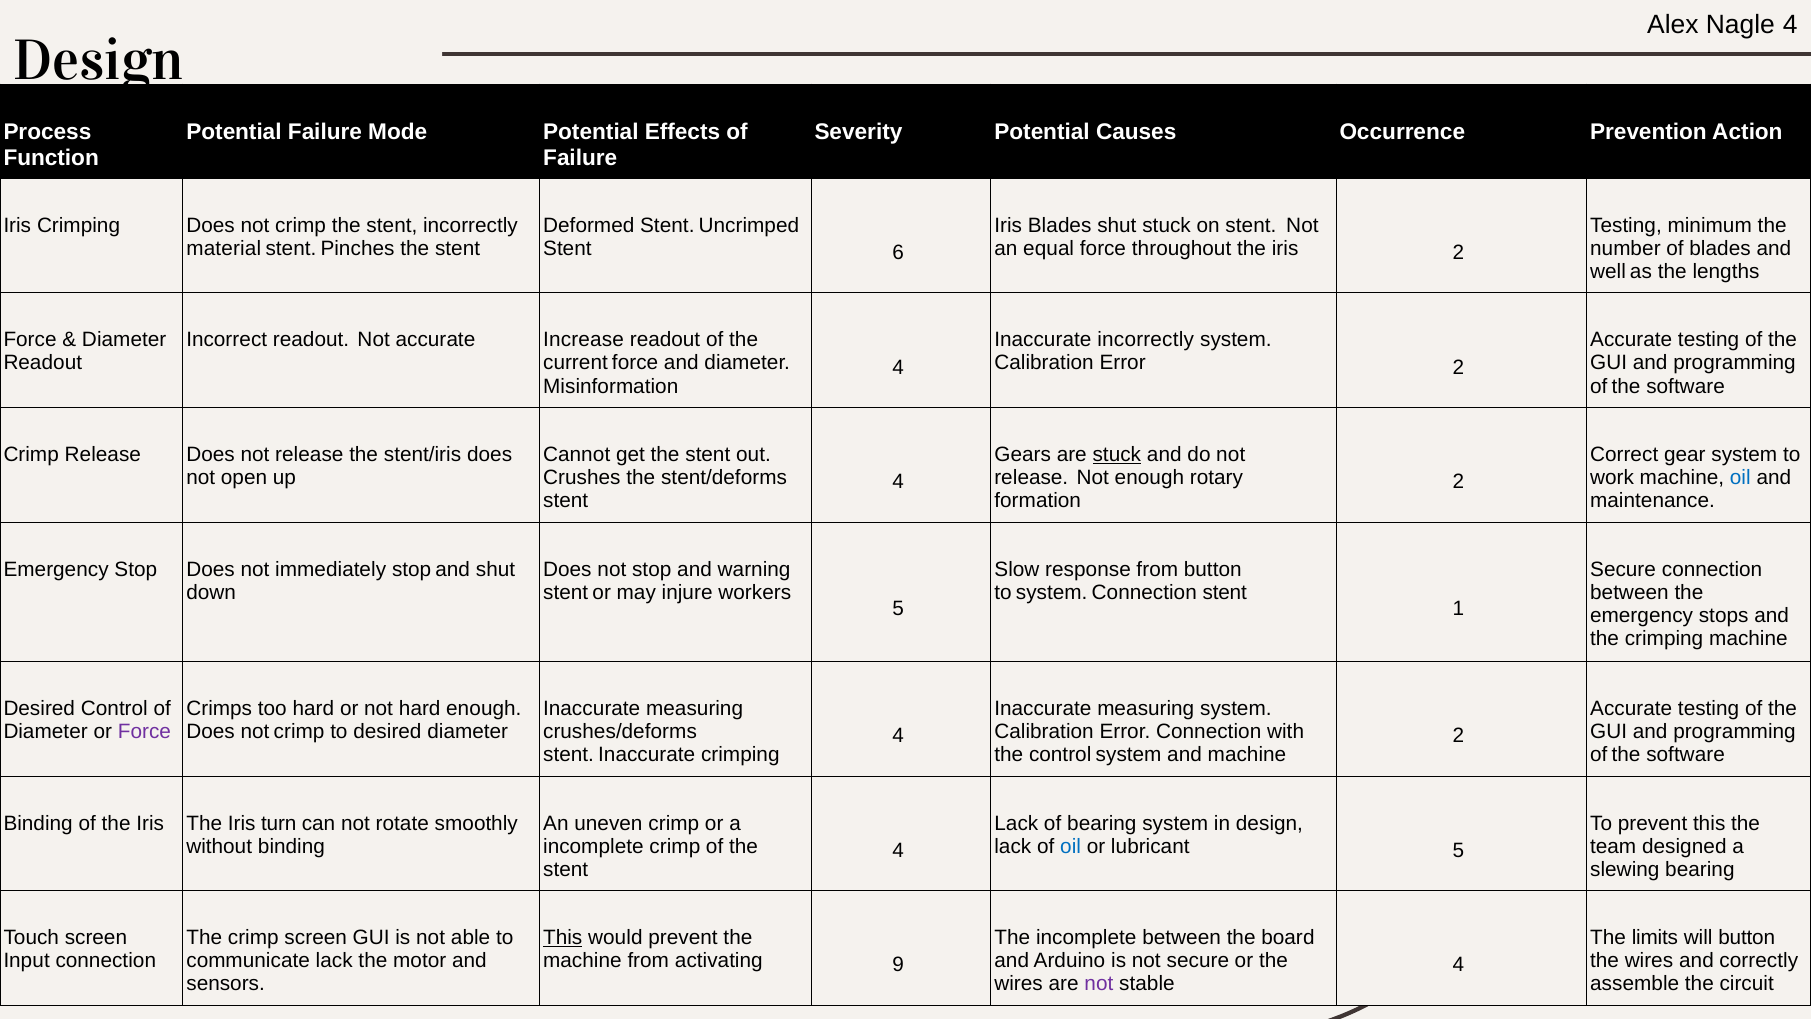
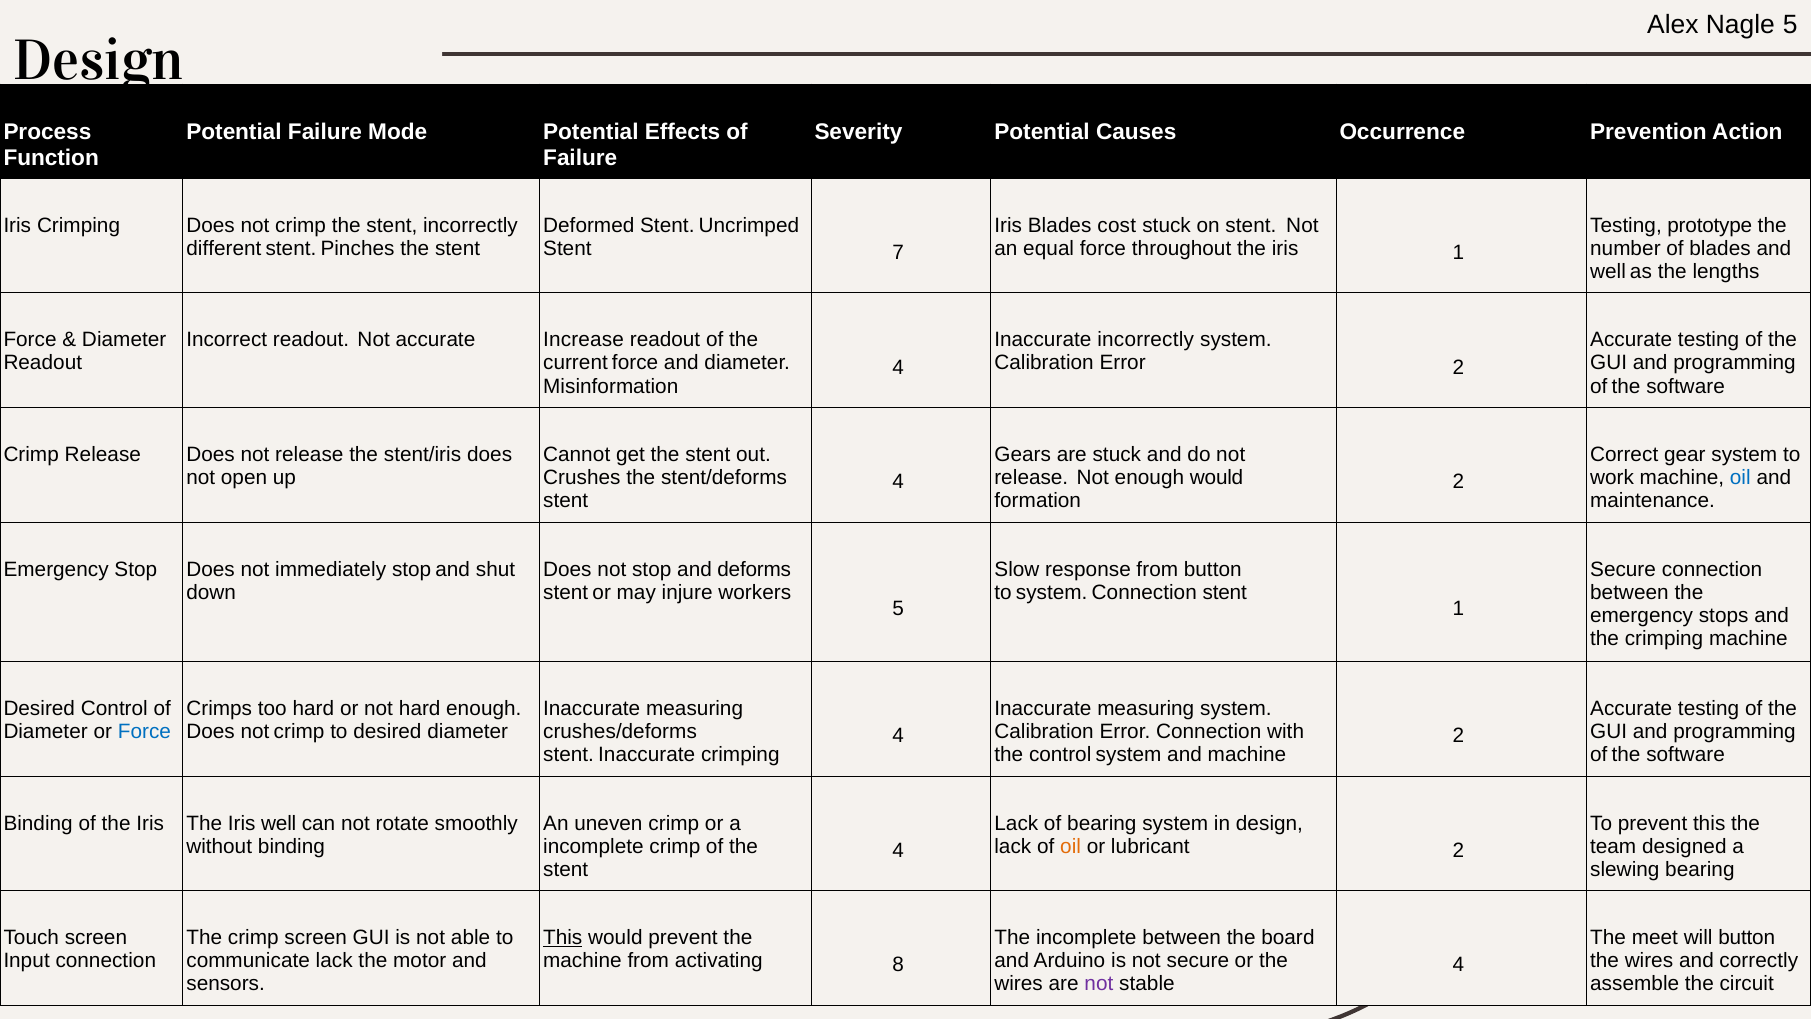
Nagle 4: 4 -> 5
Blades shut: shut -> cost
minimum: minimum -> prototype
material: material -> different
6: 6 -> 7
iris 2: 2 -> 1
stuck at (1117, 454) underline: present -> none
enough rotary: rotary -> would
warning: warning -> deforms
Force at (144, 732) colour: purple -> blue
Iris turn: turn -> well
oil at (1071, 846) colour: blue -> orange
lubricant 5: 5 -> 2
limits: limits -> meet
9: 9 -> 8
